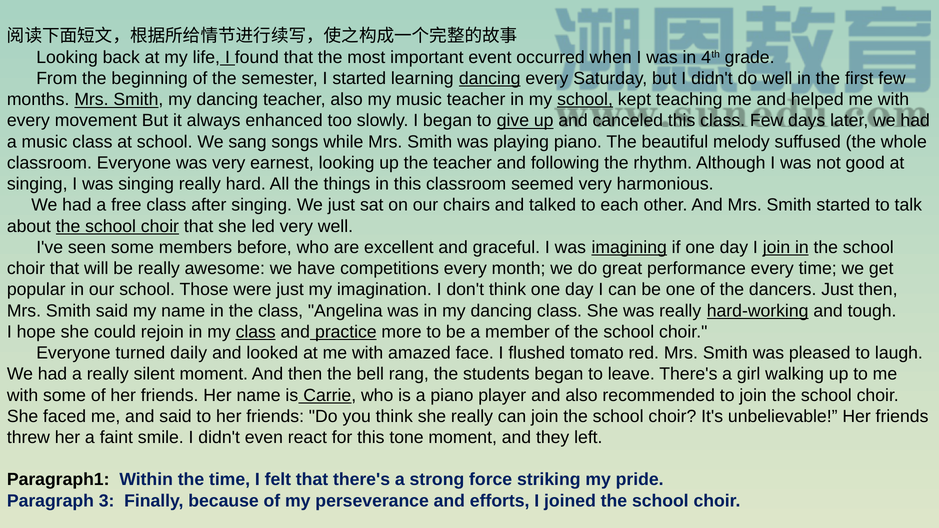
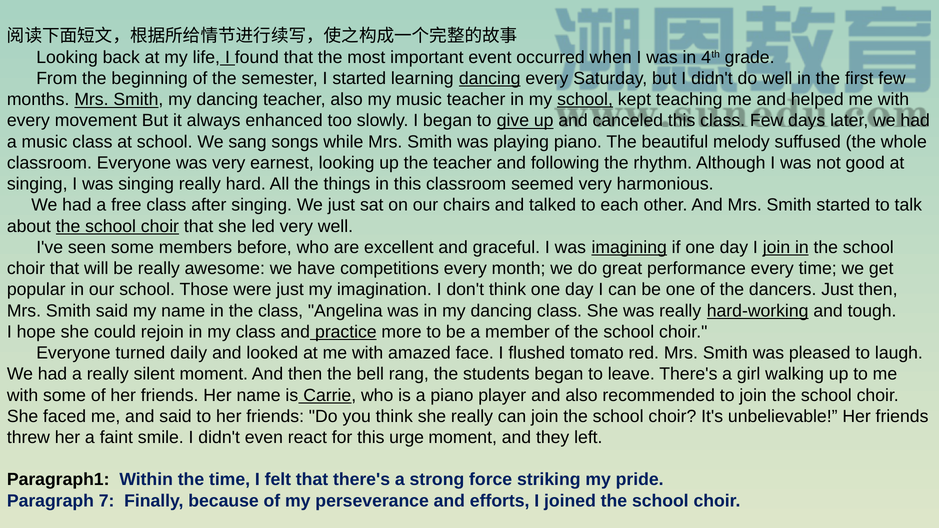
class at (256, 332) underline: present -> none
tone: tone -> urge
3: 3 -> 7
